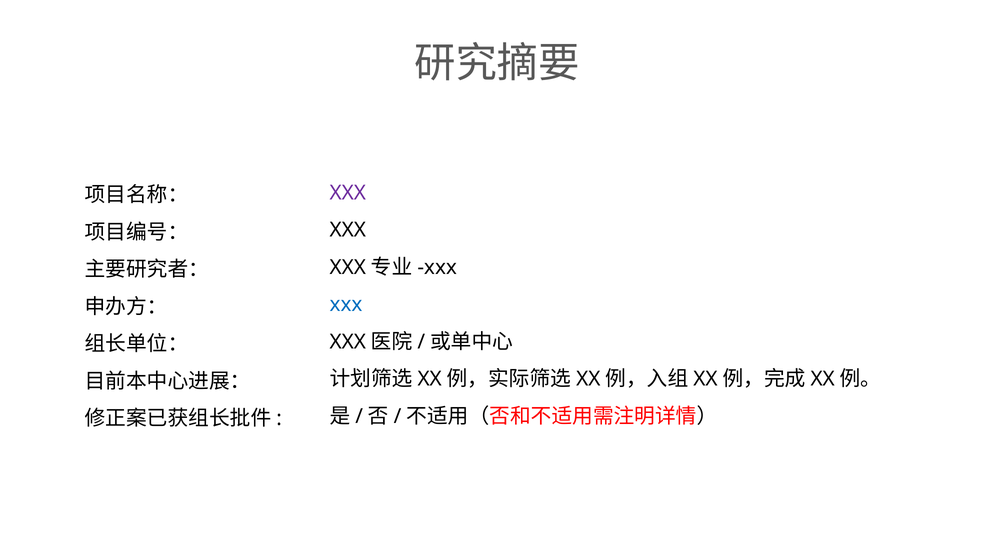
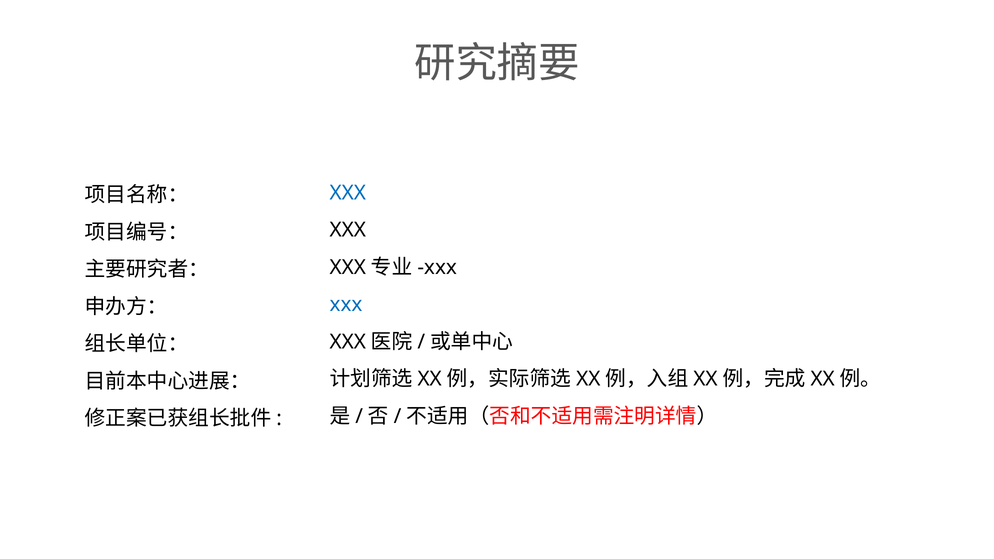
XXX at (348, 193) colour: purple -> blue
